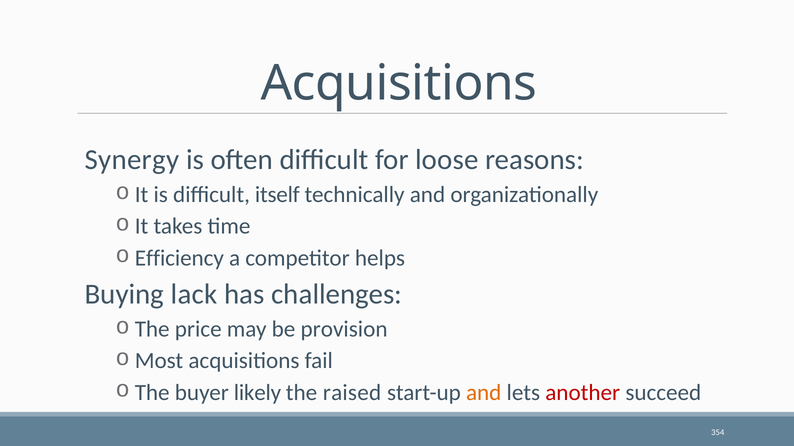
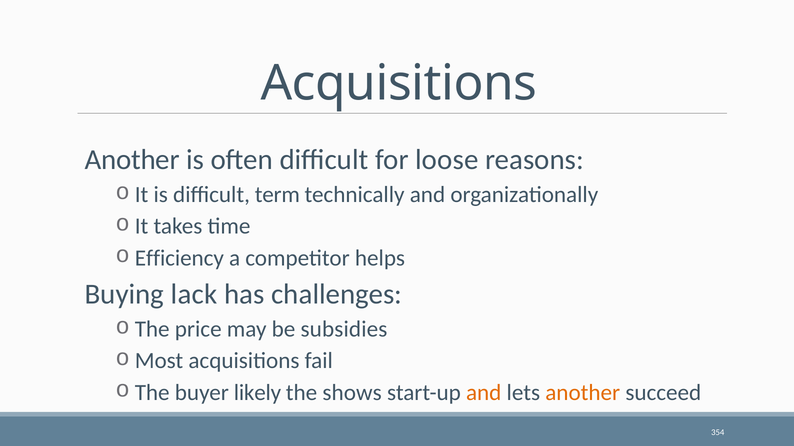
Synergy at (132, 160): Synergy -> Another
itself: itself -> term
provision: provision -> subsidies
raised: raised -> shows
another at (583, 393) colour: red -> orange
